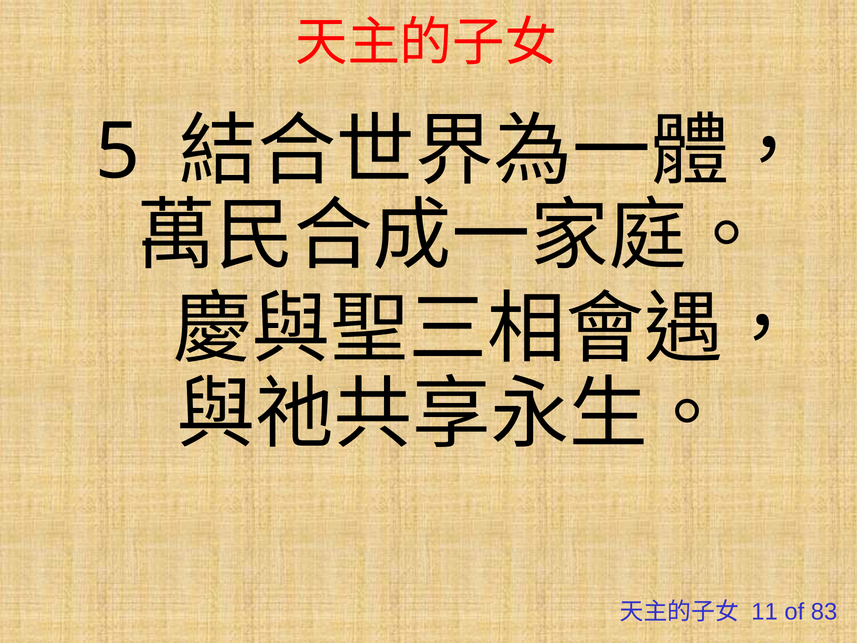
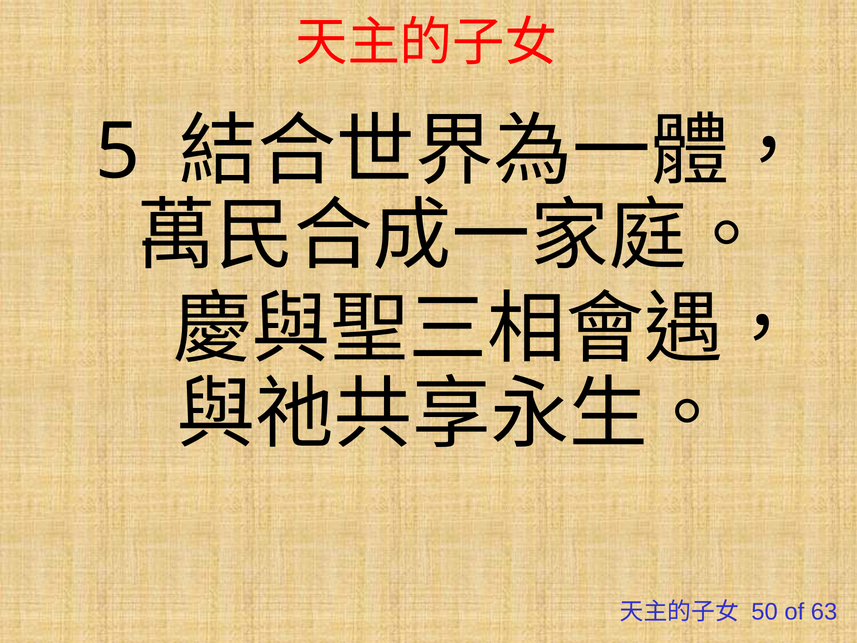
11: 11 -> 50
83: 83 -> 63
